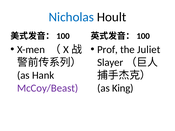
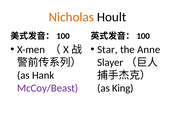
Nicholas colour: blue -> orange
Prof: Prof -> Star
Juliet: Juliet -> Anne
